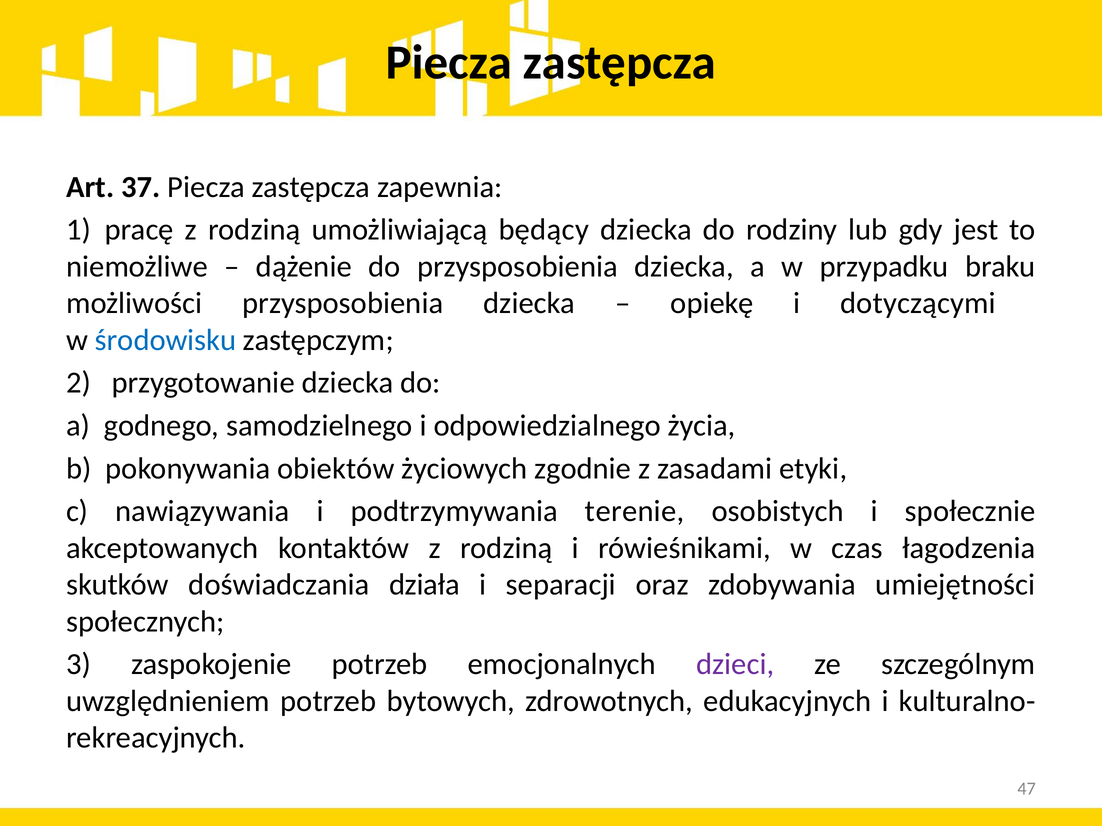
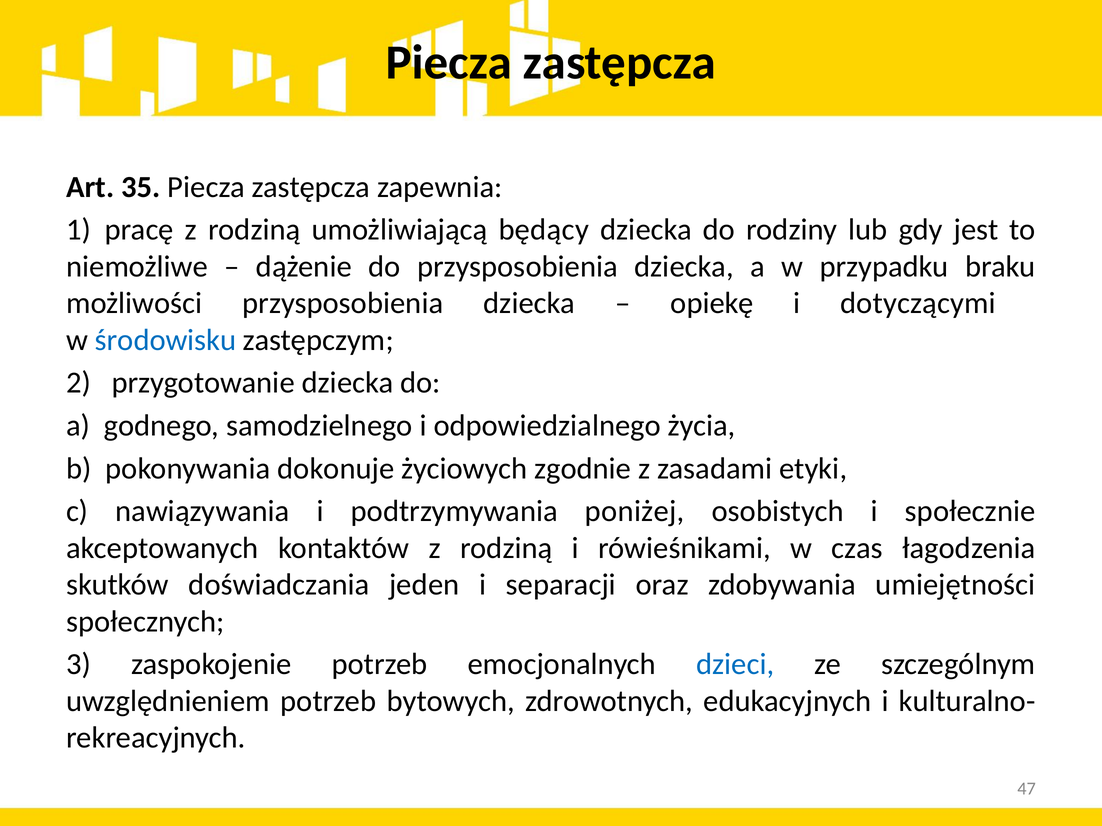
37: 37 -> 35
obiektów: obiektów -> dokonuje
terenie: terenie -> poniżej
działa: działa -> jeden
dzieci colour: purple -> blue
